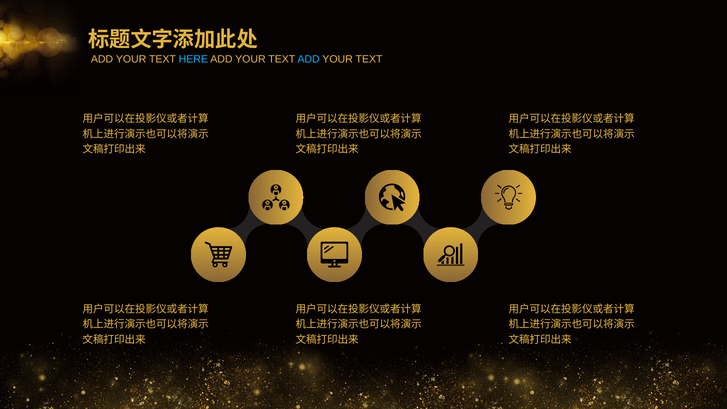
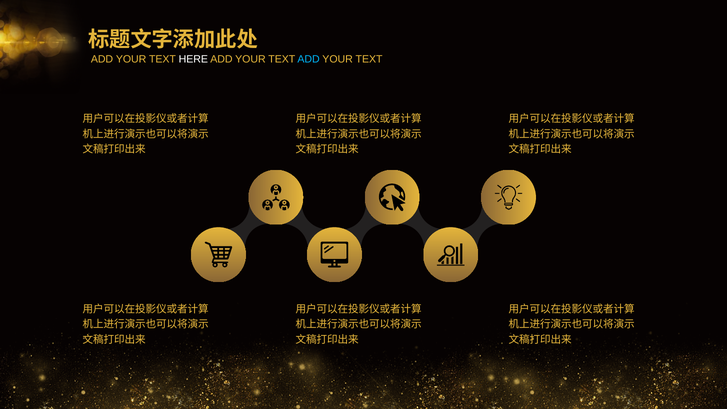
HERE colour: light blue -> white
